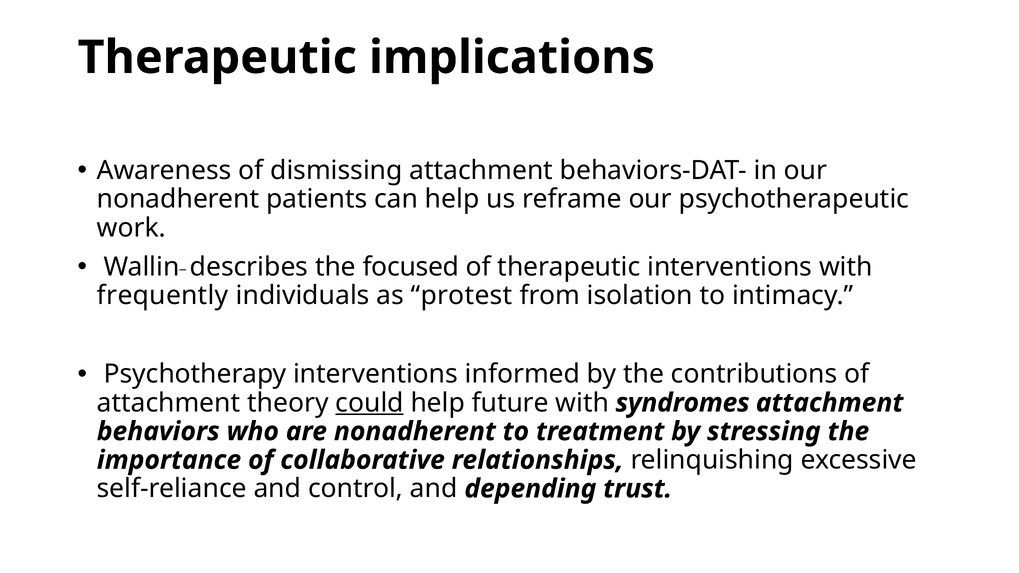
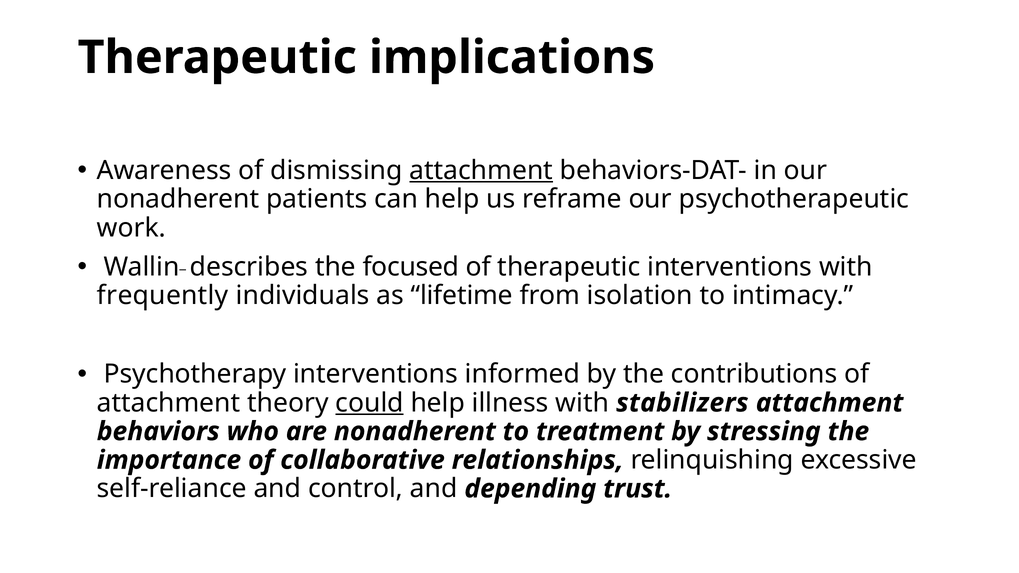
attachment at (481, 171) underline: none -> present
protest: protest -> lifetime
future: future -> illness
syndromes: syndromes -> stabilizers
